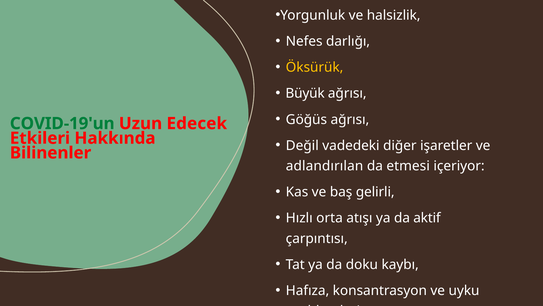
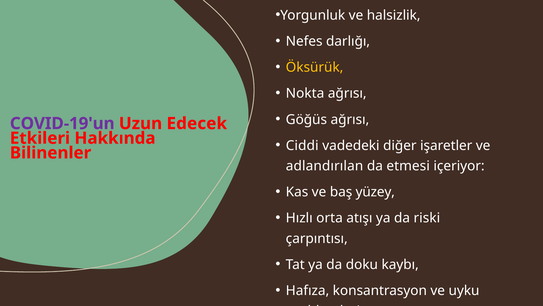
Büyük: Büyük -> Nokta
COVID-19'un colour: green -> purple
Değil: Değil -> Ciddi
gelirli: gelirli -> yüzey
aktif: aktif -> riski
